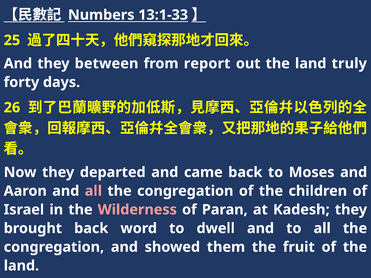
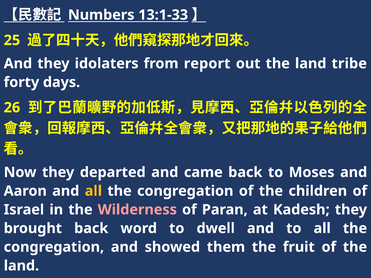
between: between -> idolaters
truly: truly -> tribe
all at (93, 191) colour: pink -> yellow
